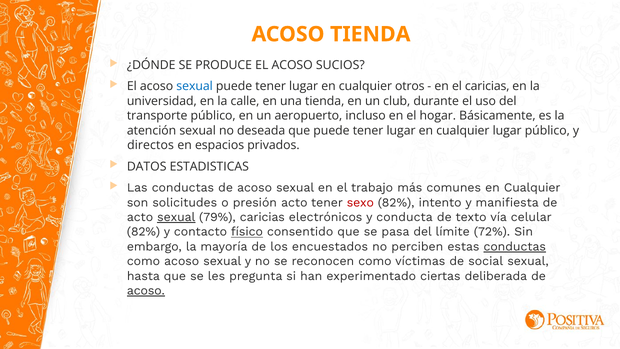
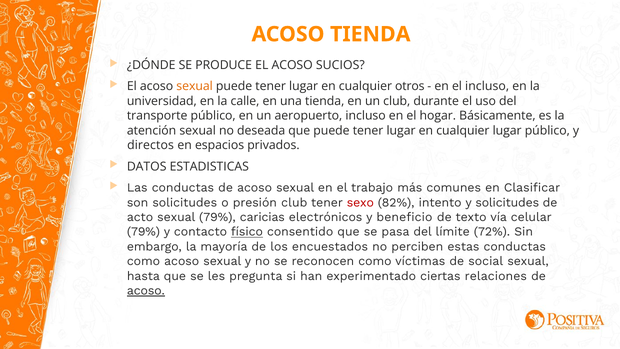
sexual at (195, 86) colour: blue -> orange
el caricias: caricias -> incluso
comunes en Cualquier: Cualquier -> Clasificar
presión acto: acto -> club
y manifiesta: manifiesta -> solicitudes
sexual at (176, 217) underline: present -> none
conducta: conducta -> beneficio
82% at (143, 232): 82% -> 79%
conductas at (515, 246) underline: present -> none
deliberada: deliberada -> relaciones
